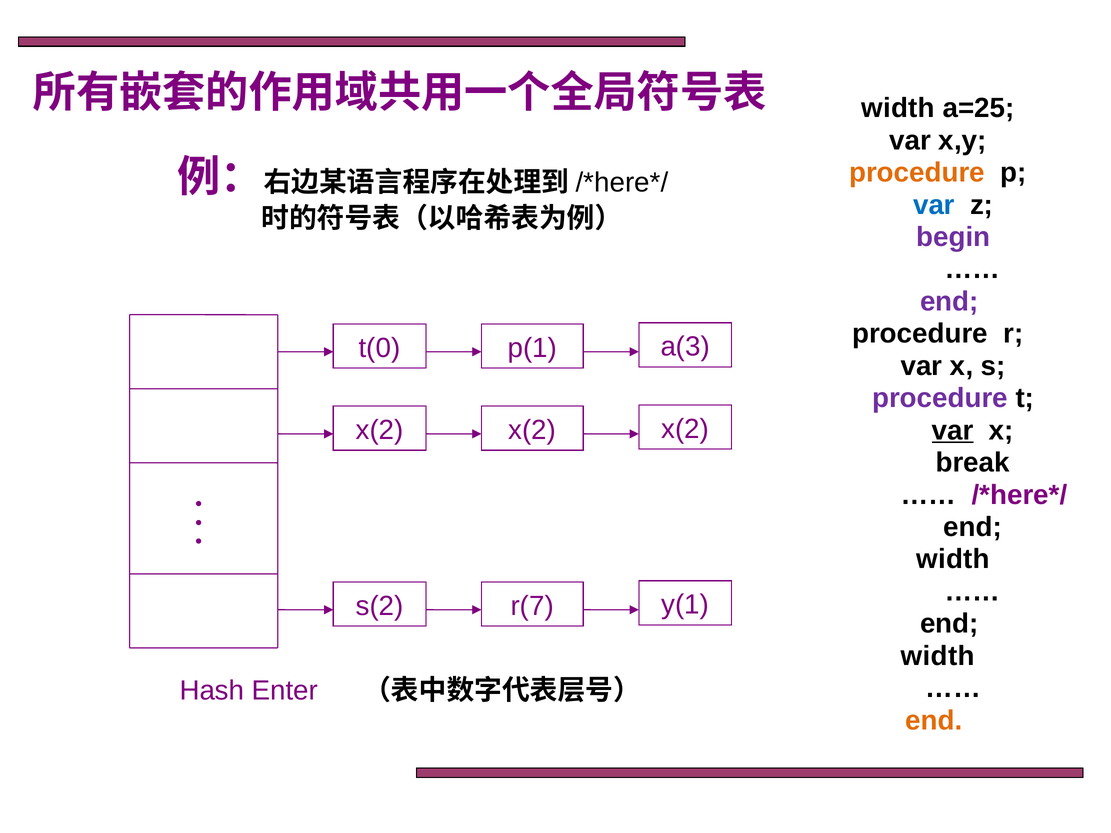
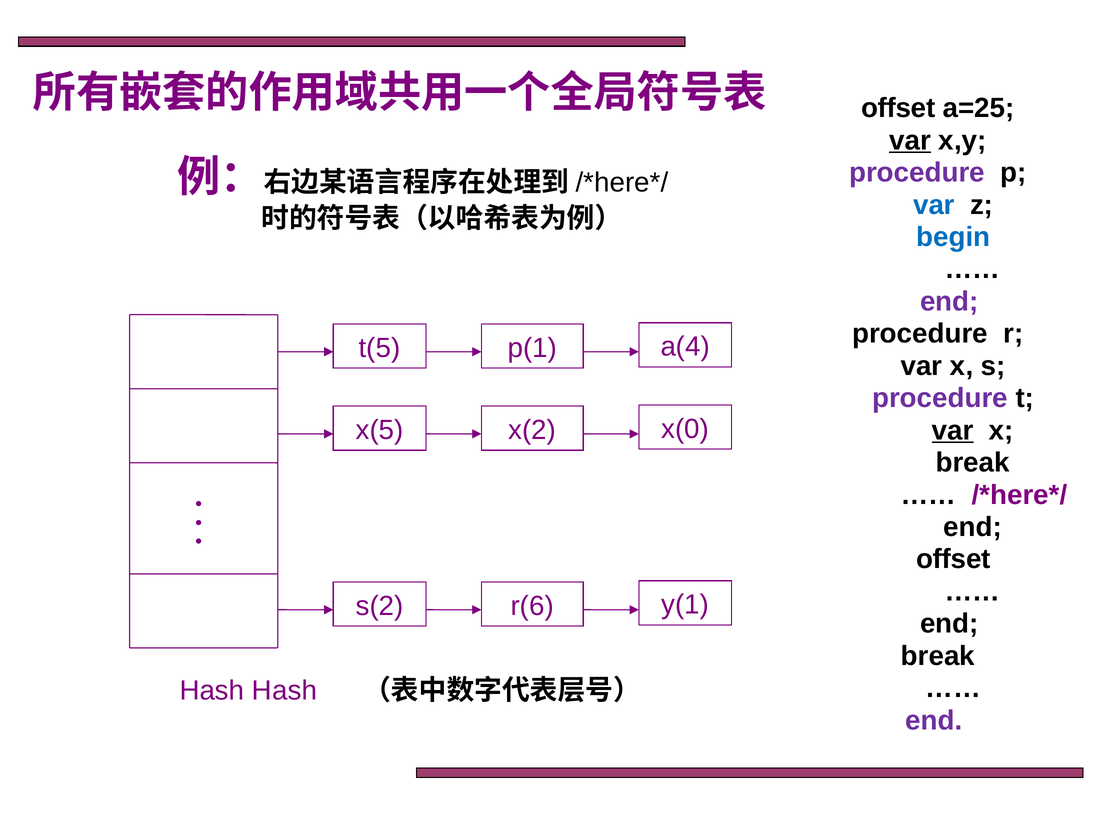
width at (898, 108): width -> offset
var at (910, 140) underline: none -> present
procedure at (917, 173) colour: orange -> purple
begin colour: purple -> blue
t(0: t(0 -> t(5
a(3: a(3 -> a(4
x(2 at (380, 430): x(2 -> x(5
x(2 at (685, 429): x(2 -> x(0
width at (953, 559): width -> offset
r(7: r(7 -> r(6
width at (938, 656): width -> break
Hash Enter: Enter -> Hash
end at (934, 721) colour: orange -> purple
